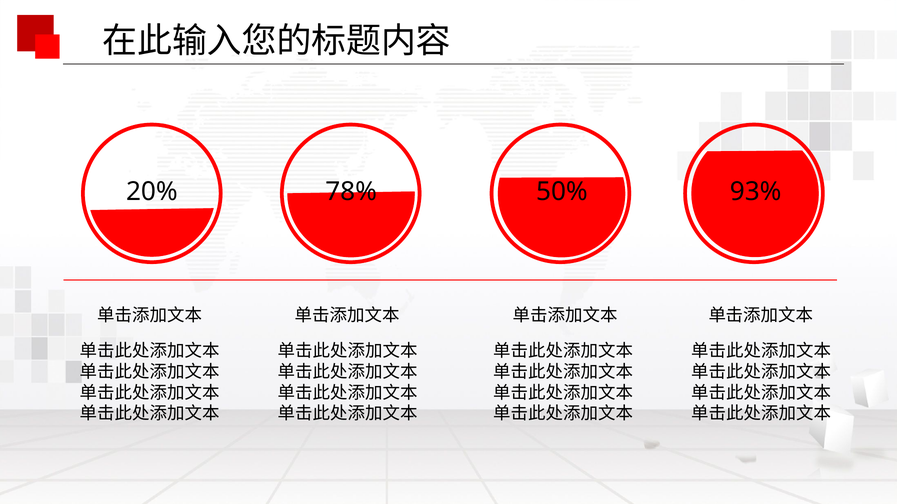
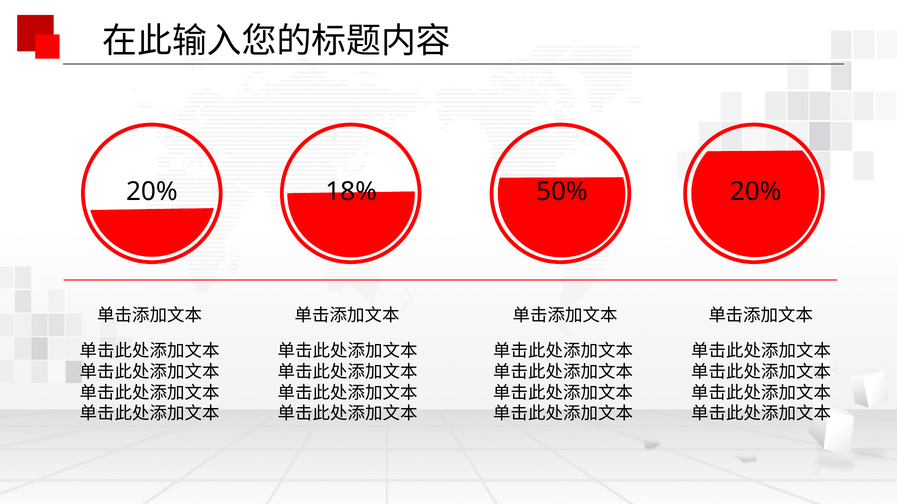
78%: 78% -> 18%
50% 93%: 93% -> 20%
